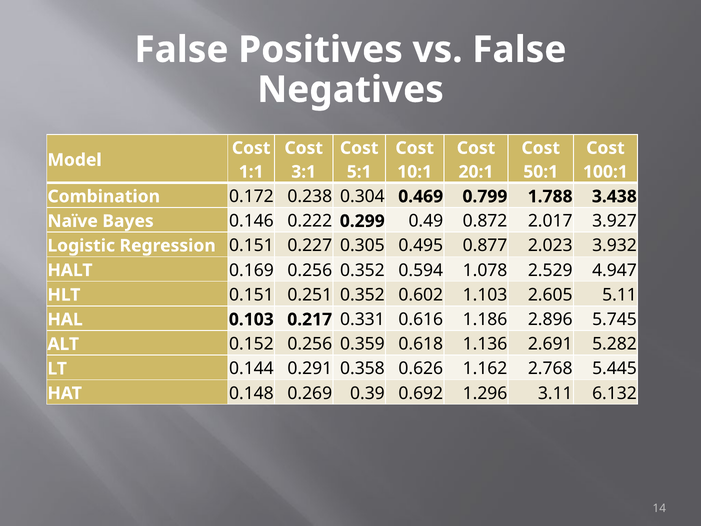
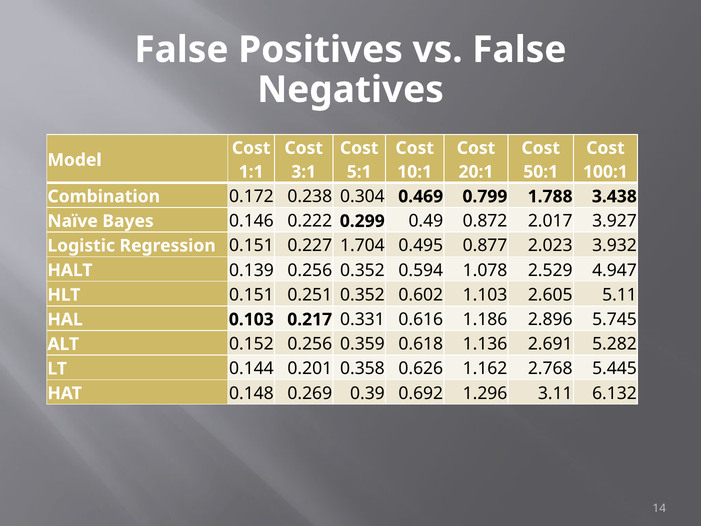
0.305: 0.305 -> 1.704
0.169: 0.169 -> 0.139
0.291: 0.291 -> 0.201
